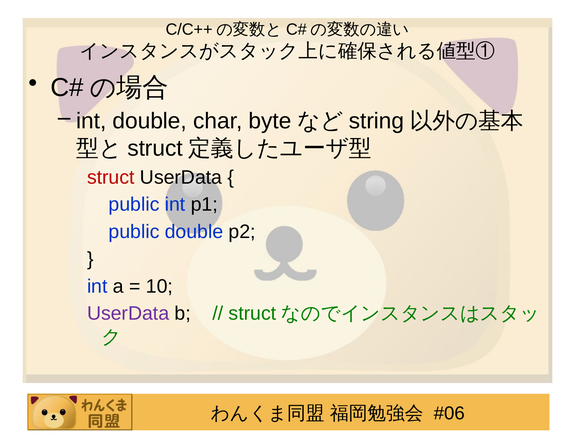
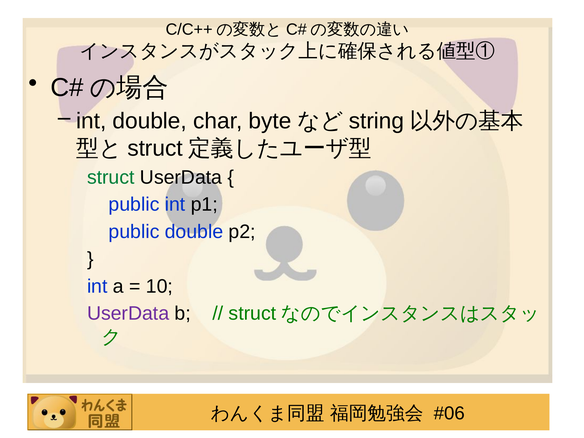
struct at (111, 177) colour: red -> green
